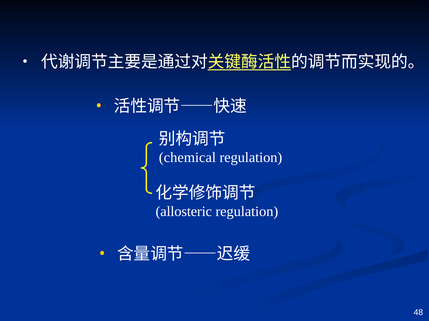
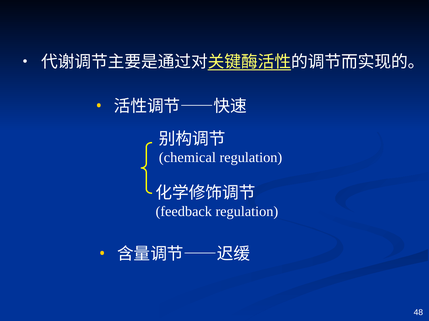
allosteric: allosteric -> feedback
